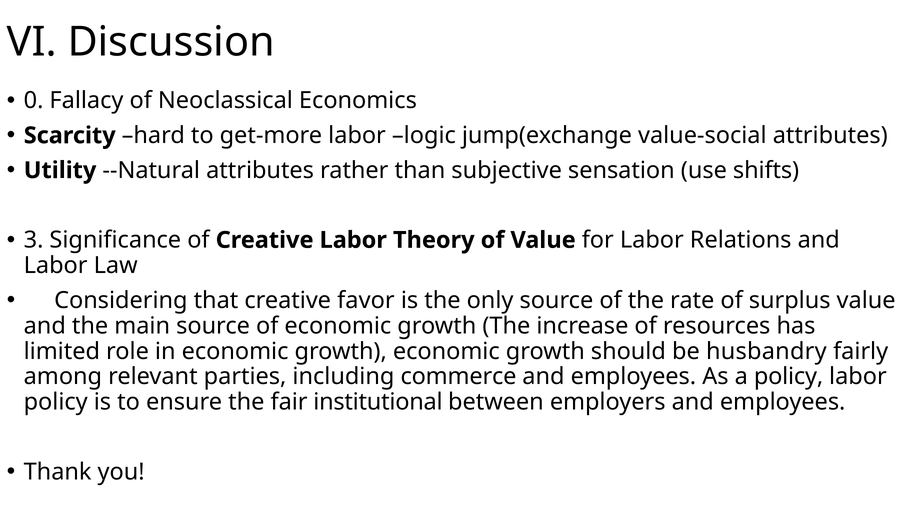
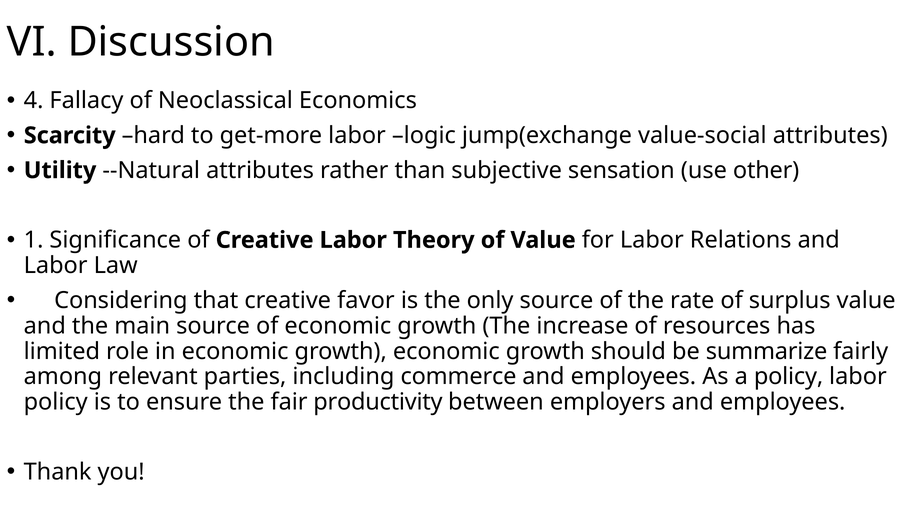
0: 0 -> 4
shifts: shifts -> other
3: 3 -> 1
husbandry: husbandry -> summarize
institutional: institutional -> productivity
